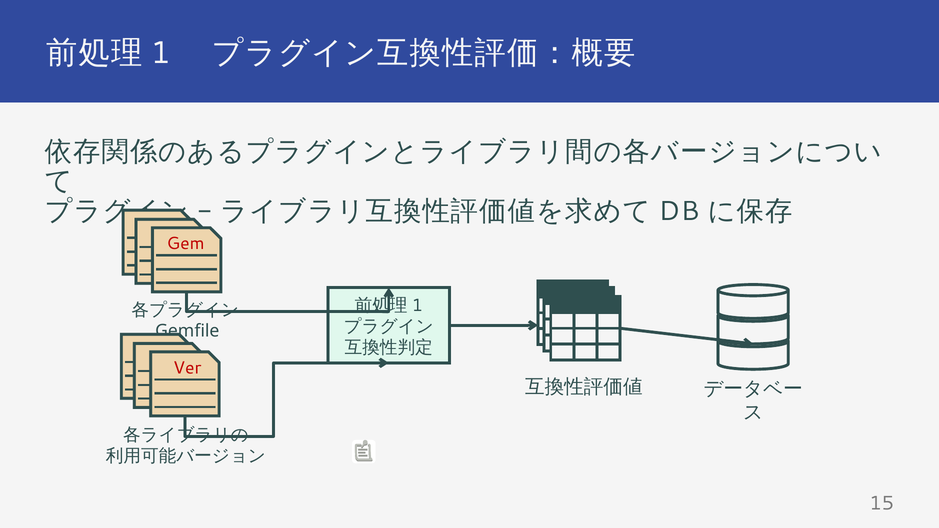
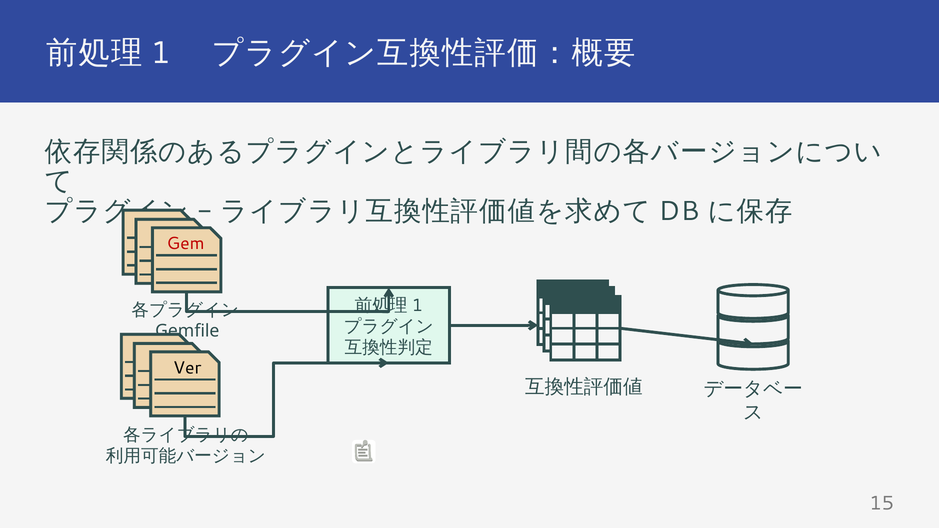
Ver colour: red -> black
